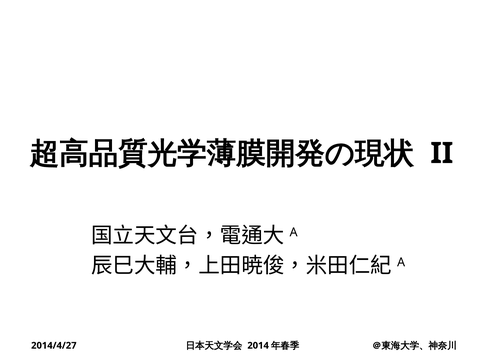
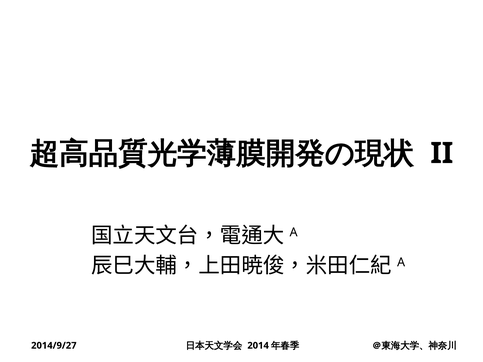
2014/4/27: 2014/4/27 -> 2014/9/27
